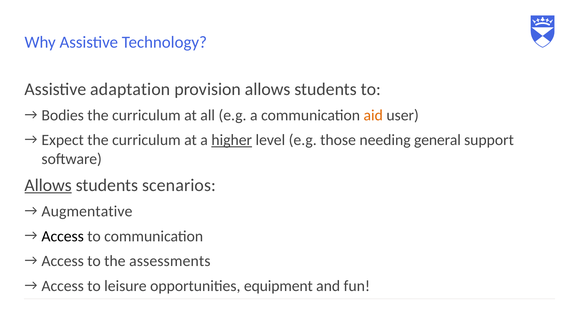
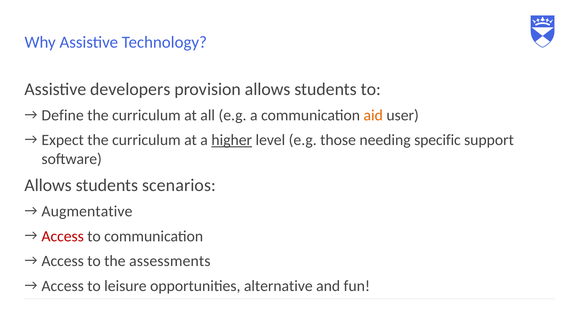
adaptation: adaptation -> developers
Bodies: Bodies -> Define
general: general -> specific
Allows at (48, 185) underline: present -> none
Access at (63, 236) colour: black -> red
equipment: equipment -> alternative
